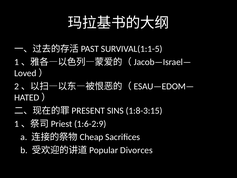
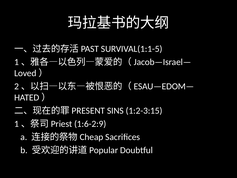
1:8-3:15: 1:8-3:15 -> 1:2-3:15
Divorces: Divorces -> Doubtful
